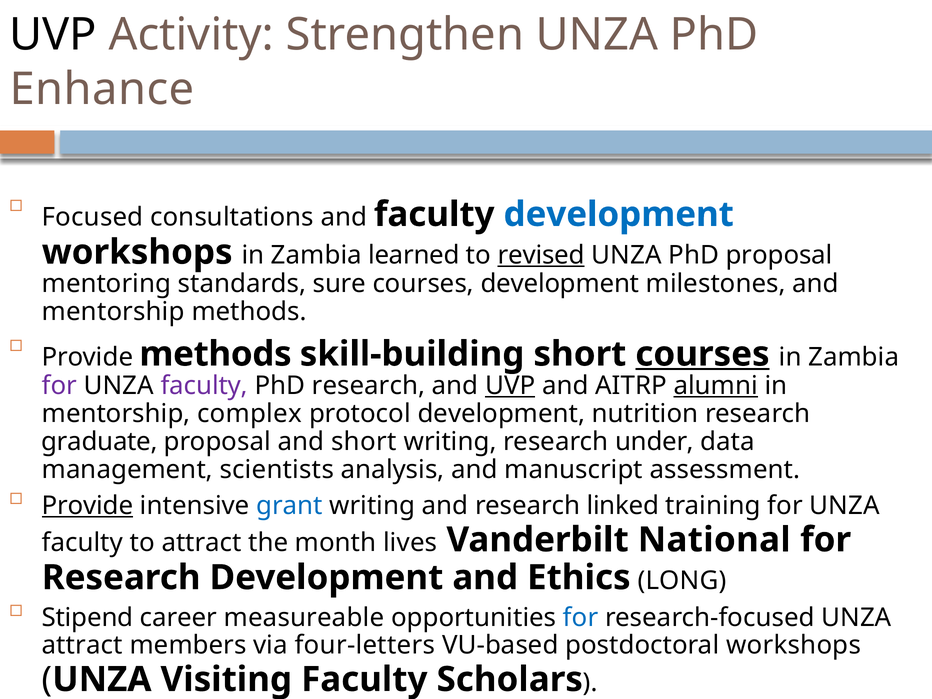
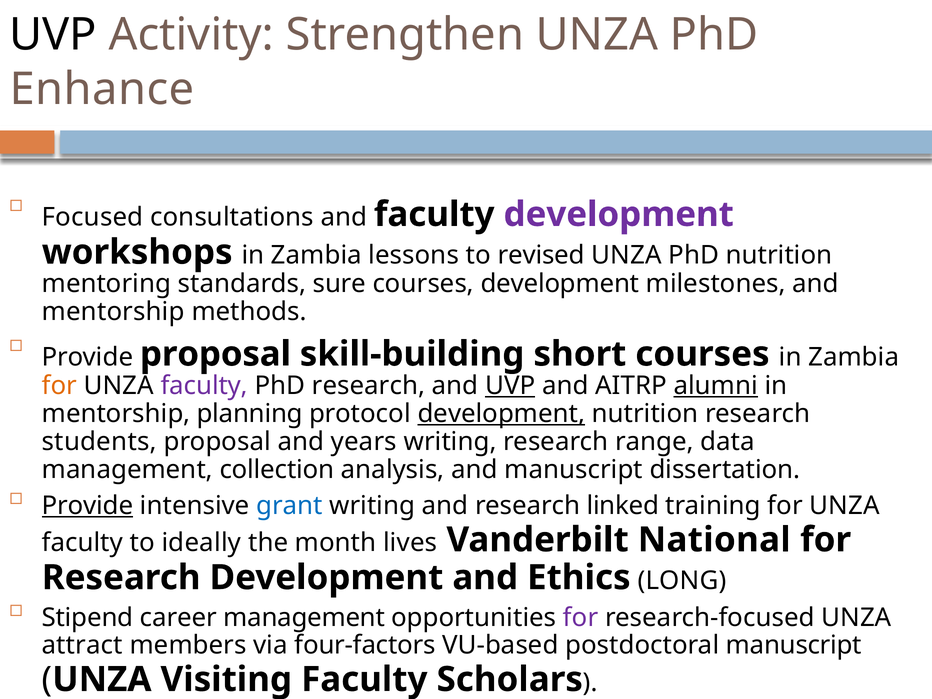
development at (619, 214) colour: blue -> purple
learned: learned -> lessons
revised underline: present -> none
PhD proposal: proposal -> nutrition
Provide methods: methods -> proposal
courses at (702, 354) underline: present -> none
for at (59, 386) colour: purple -> orange
complex: complex -> planning
development at (501, 414) underline: none -> present
graduate: graduate -> students
and short: short -> years
under: under -> range
scientists: scientists -> collection
assessment: assessment -> dissertation
to attract: attract -> ideally
career measureable: measureable -> management
for at (581, 617) colour: blue -> purple
four-letters: four-letters -> four-factors
postdoctoral workshops: workshops -> manuscript
